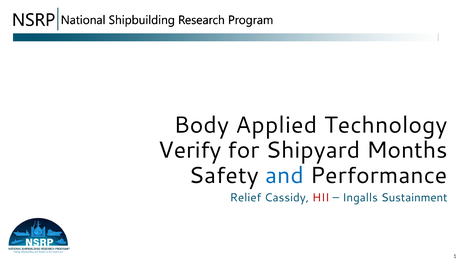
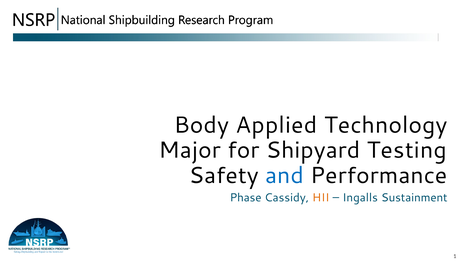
Verify: Verify -> Major
Months: Months -> Testing
Relief: Relief -> Phase
HII colour: red -> orange
